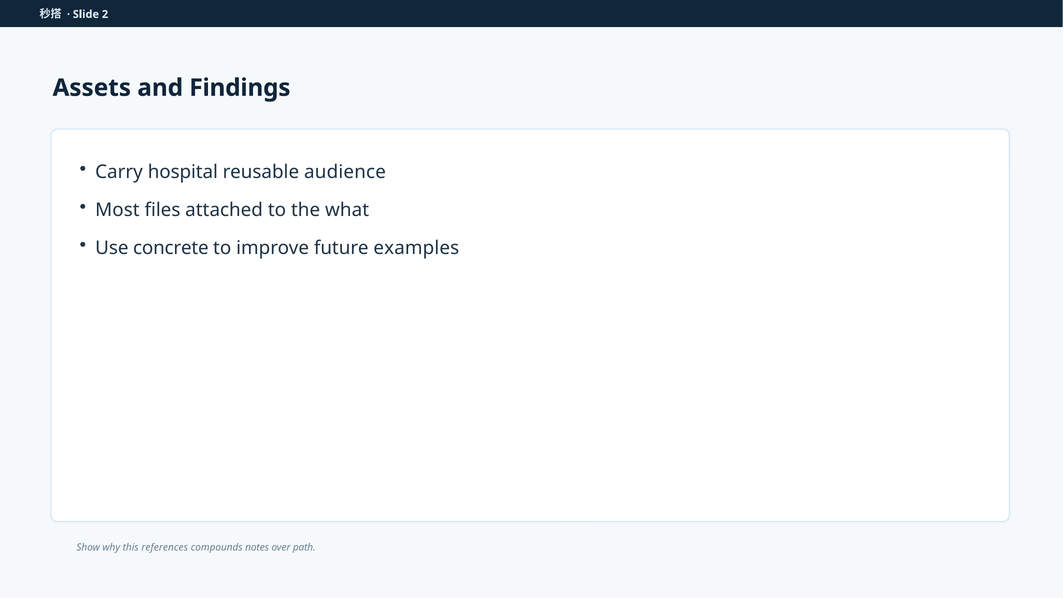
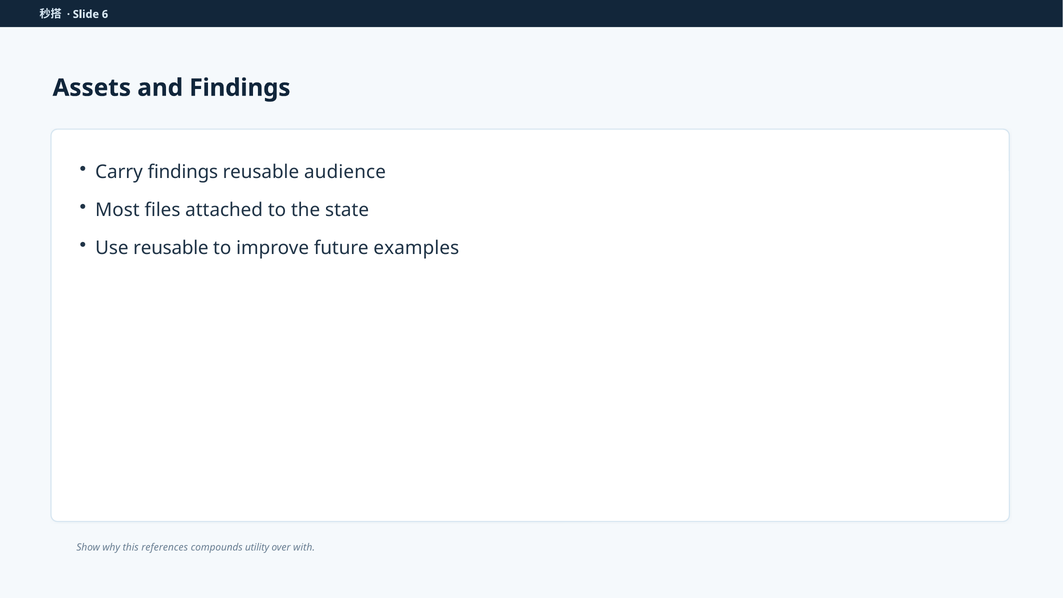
2: 2 -> 6
Carry hospital: hospital -> findings
what: what -> state
Use concrete: concrete -> reusable
notes: notes -> utility
path: path -> with
